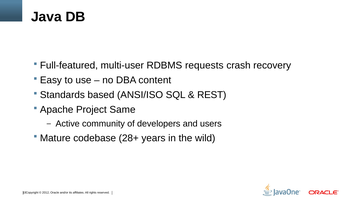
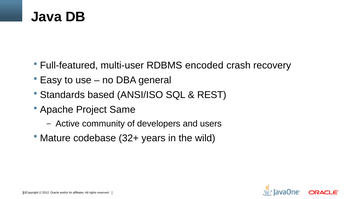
requests: requests -> encoded
content: content -> general
28+: 28+ -> 32+
